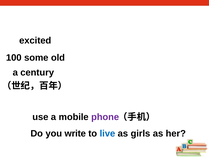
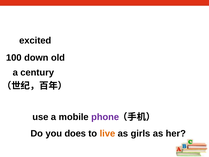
some: some -> down
write: write -> does
live colour: blue -> orange
